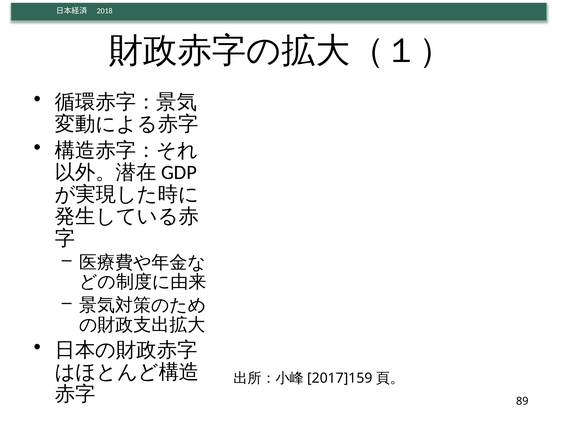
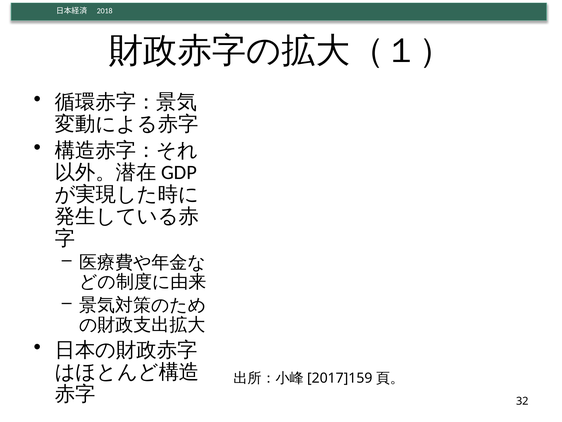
89: 89 -> 32
